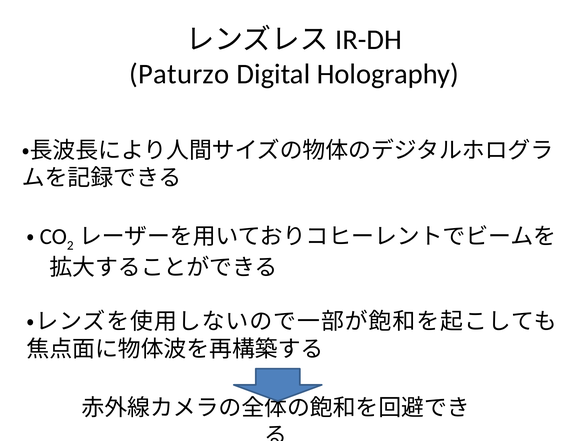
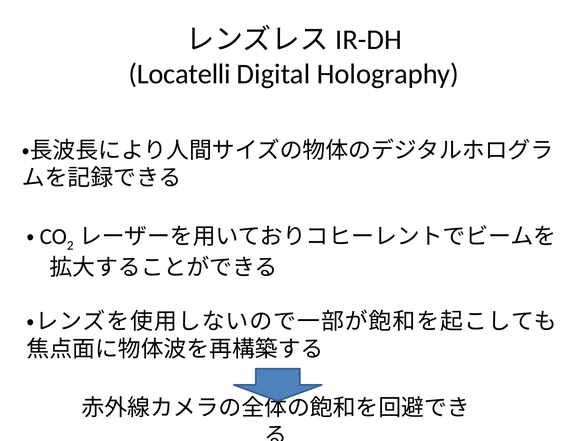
Paturzo: Paturzo -> Locatelli
